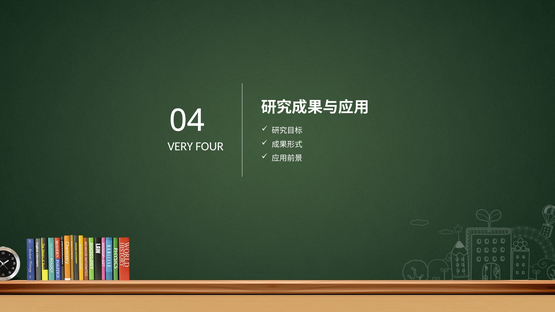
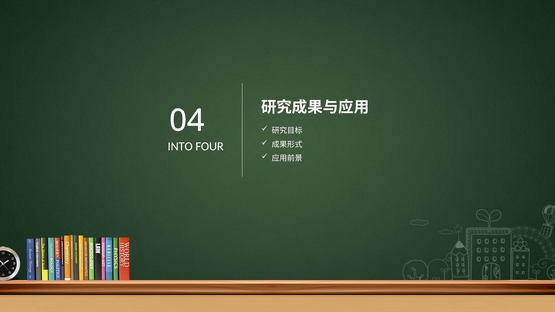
VERY: VERY -> INTO
